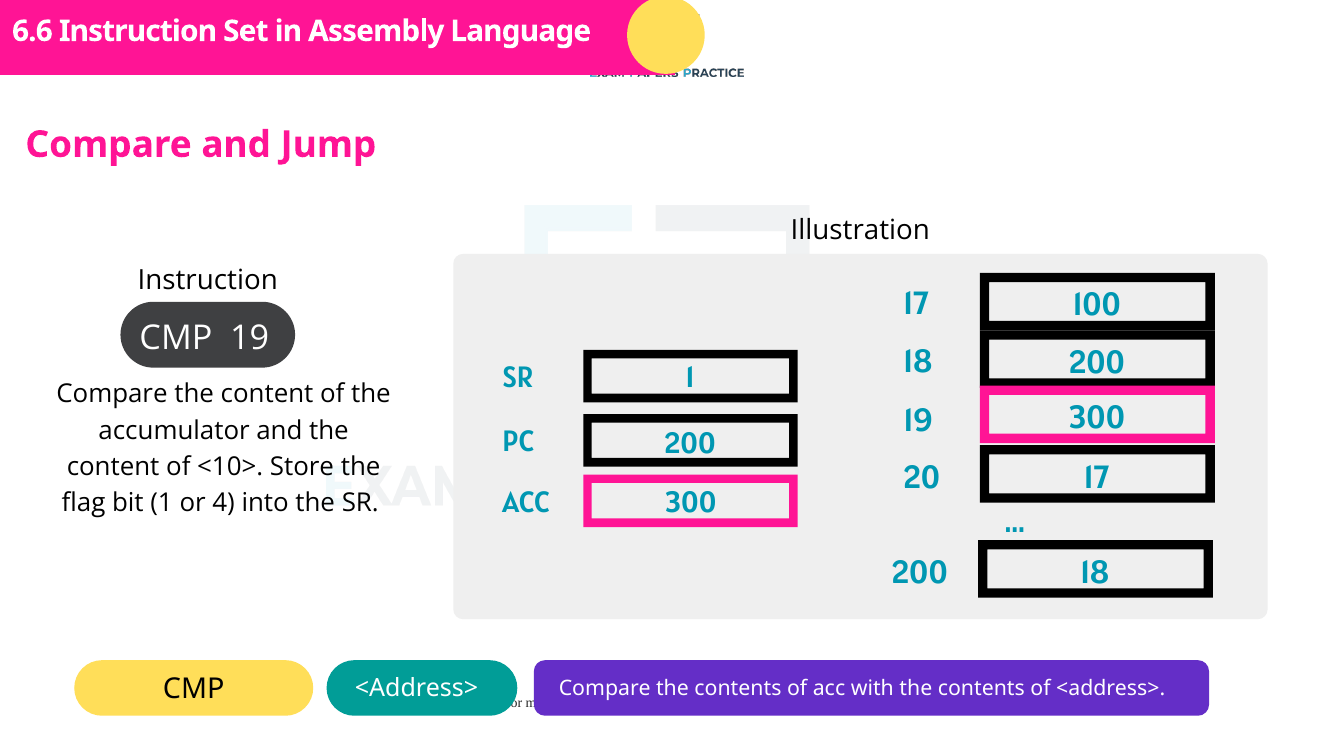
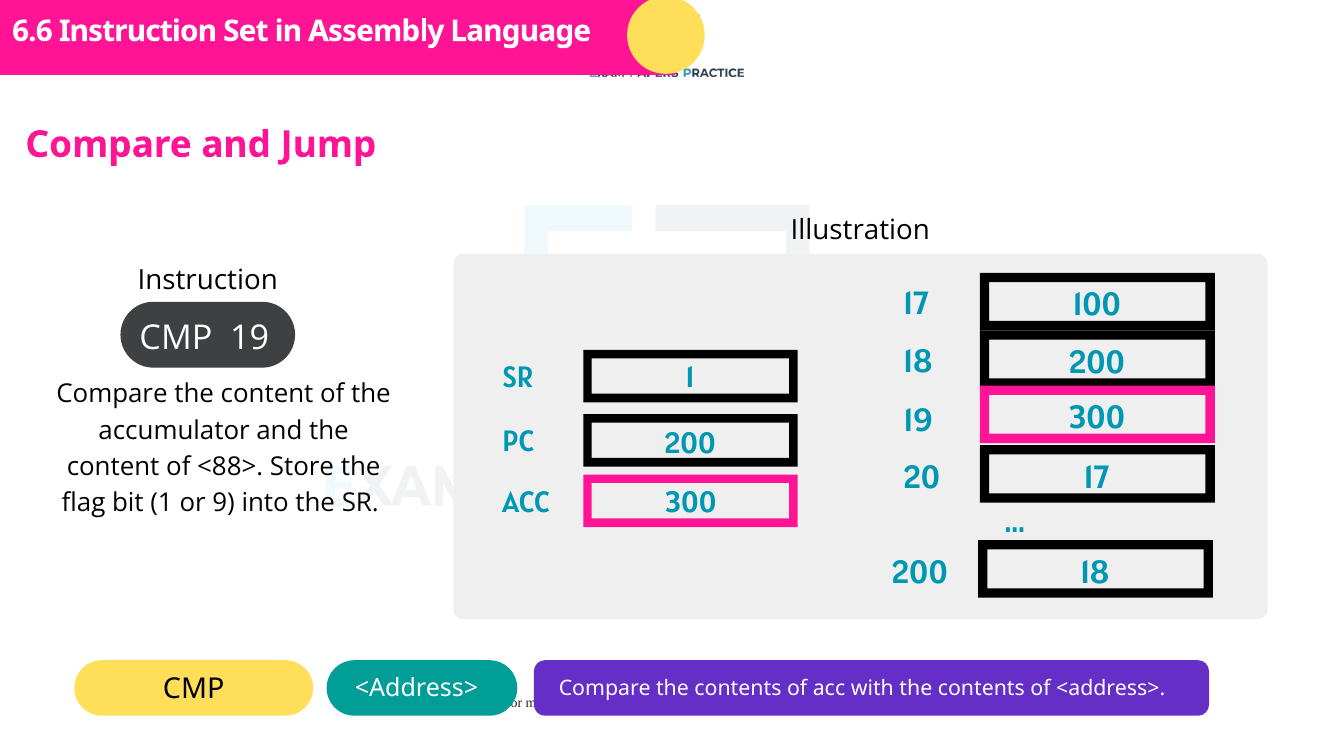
<10>: <10> -> <88>
4: 4 -> 9
